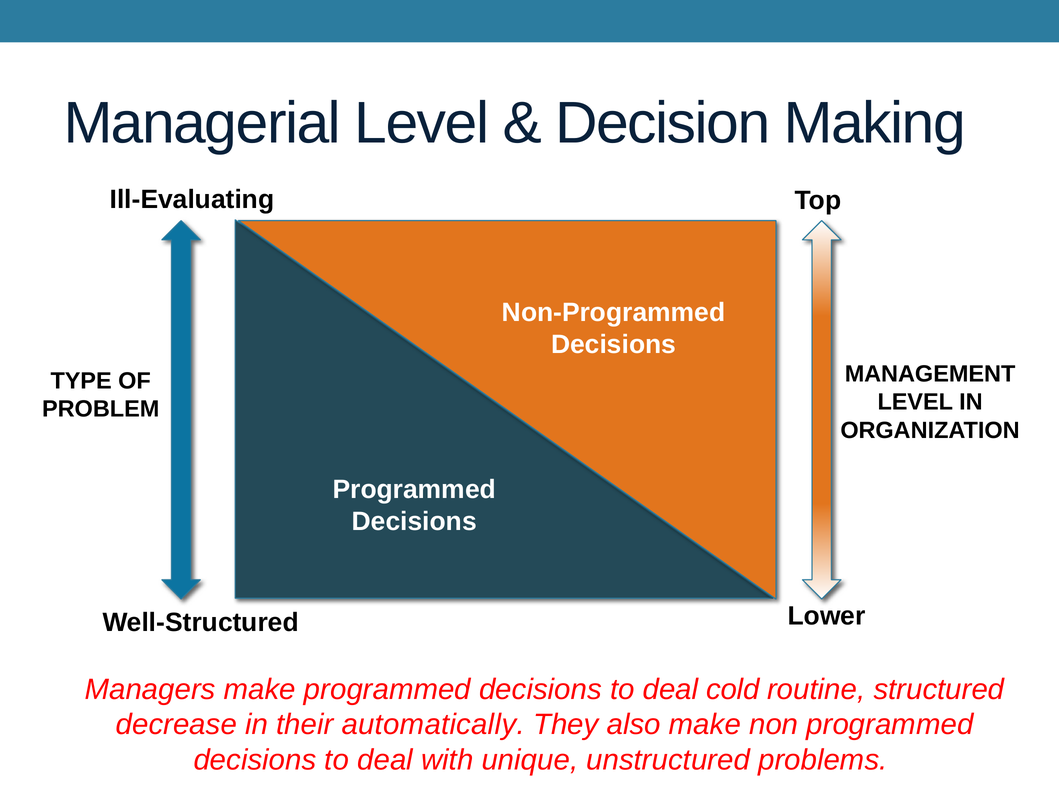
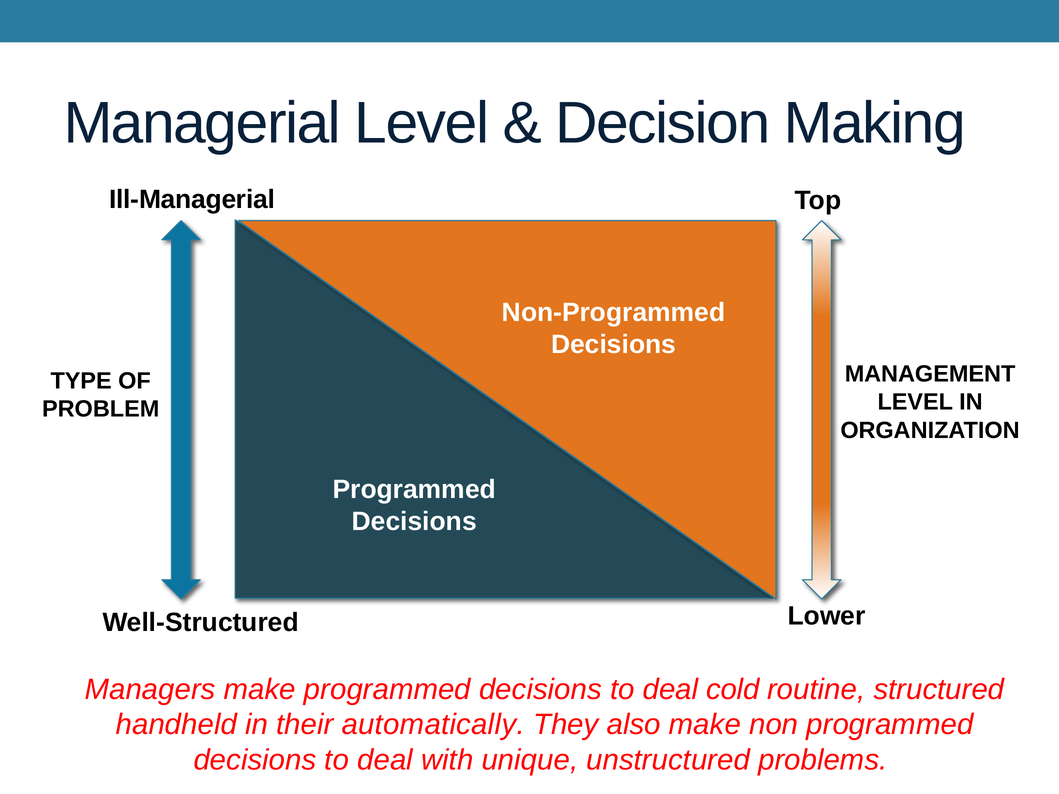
Ill-Evaluating: Ill-Evaluating -> Ill-Managerial
decrease: decrease -> handheld
